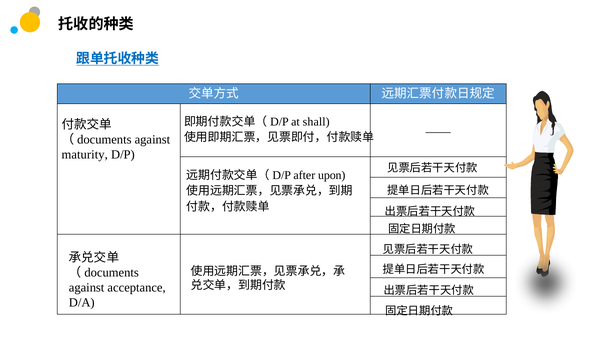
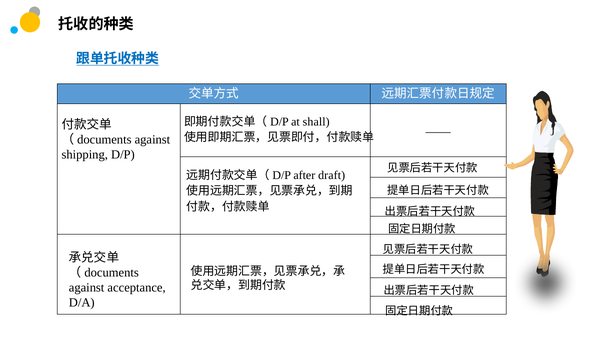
maturity: maturity -> shipping
upon: upon -> draft
